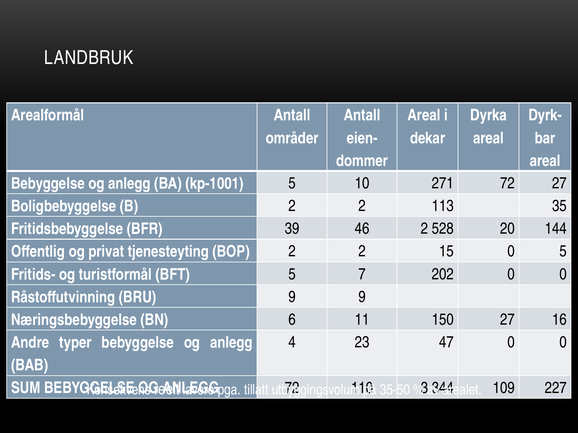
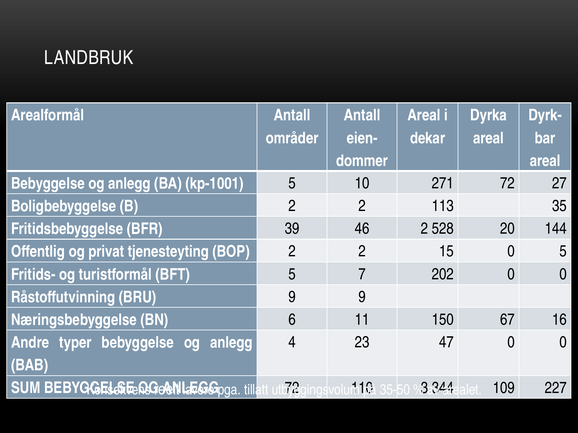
150 27: 27 -> 67
